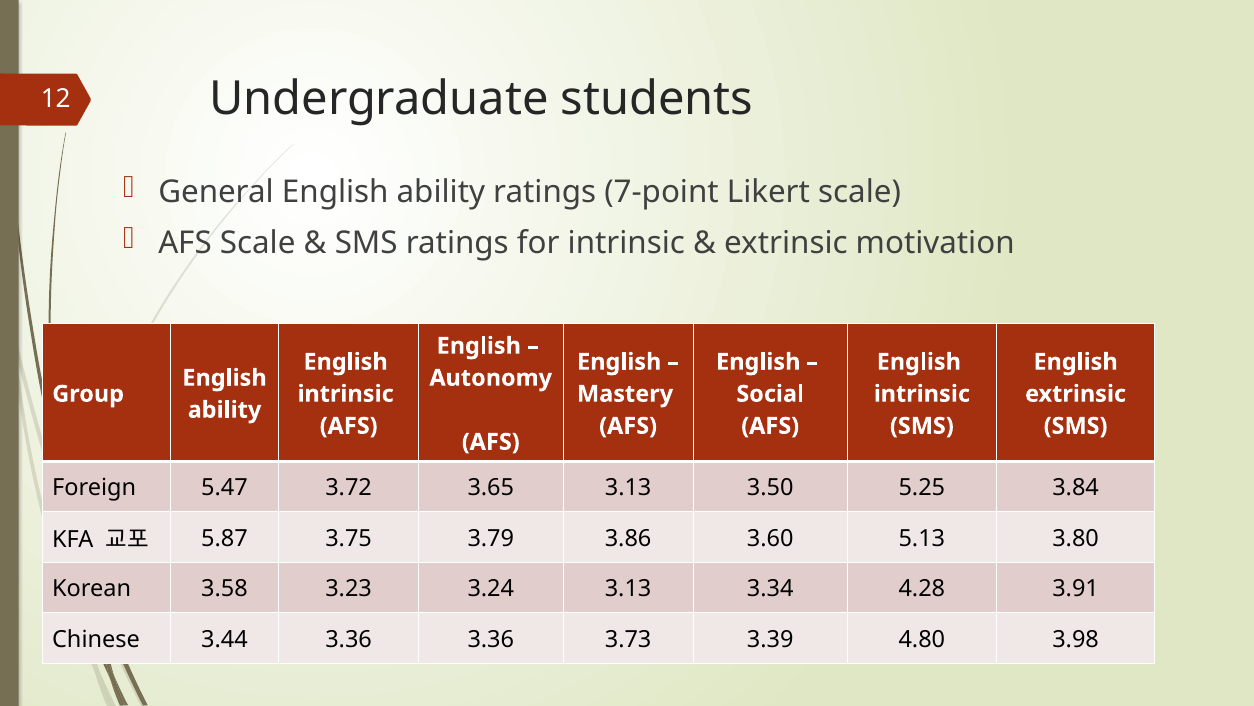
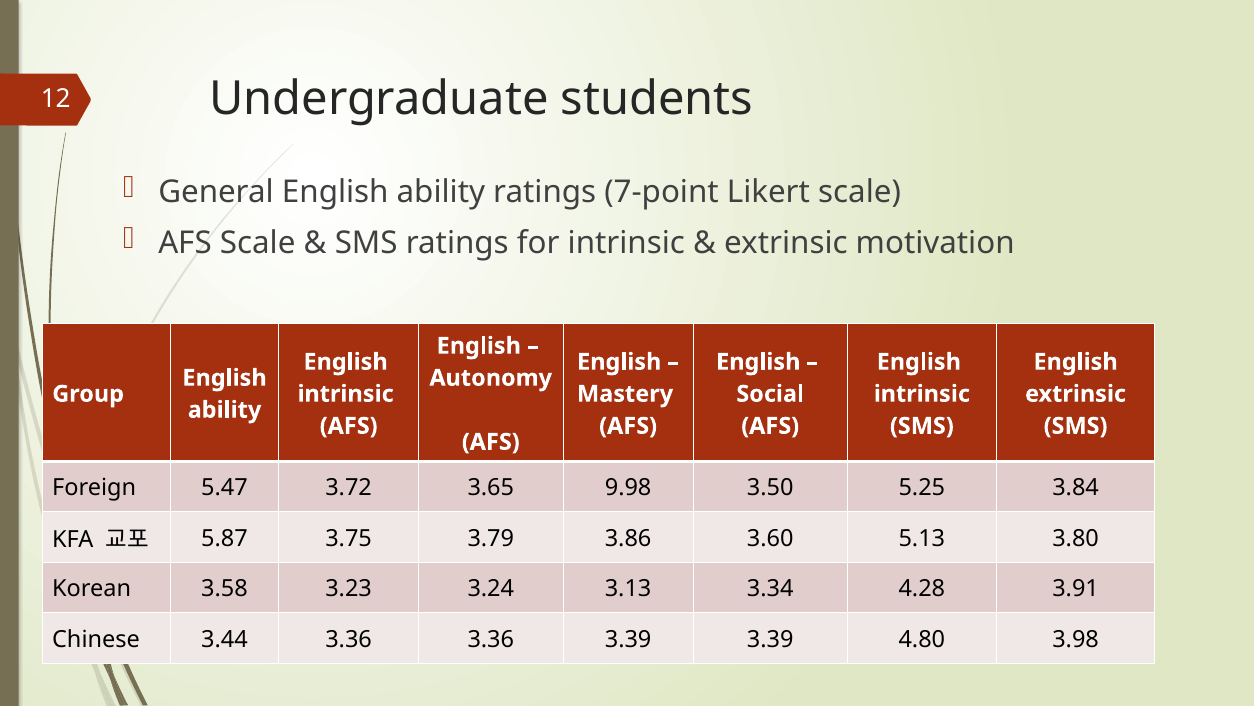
3.65 3.13: 3.13 -> 9.98
3.36 3.73: 3.73 -> 3.39
